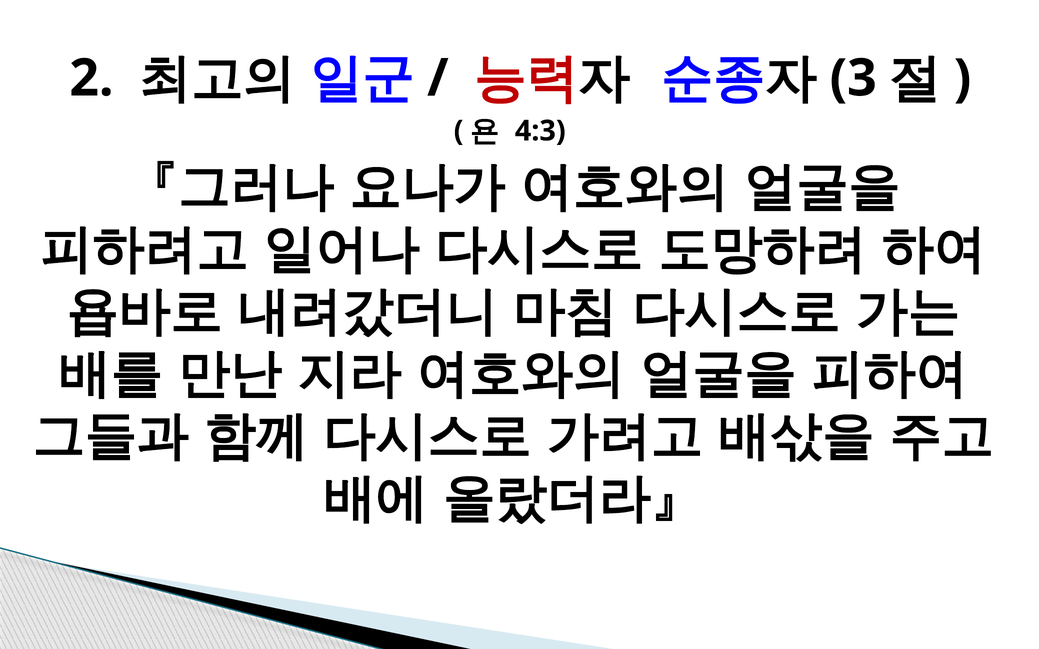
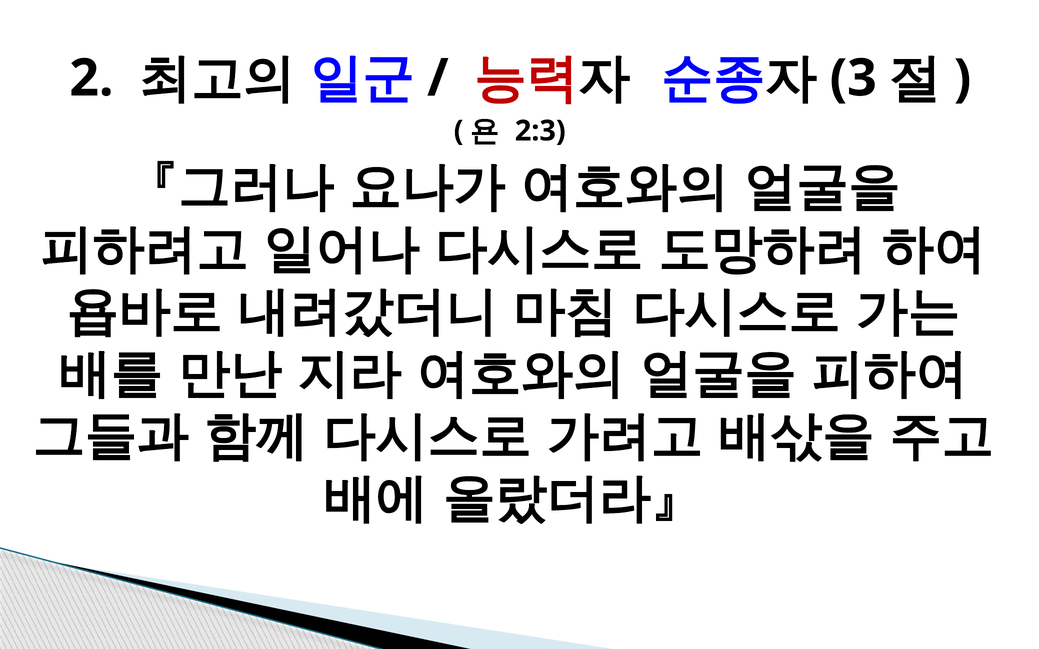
4:3: 4:3 -> 2:3
